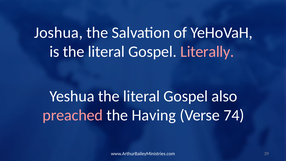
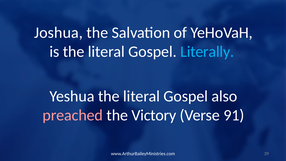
Literally colour: pink -> light blue
Having: Having -> Victory
74: 74 -> 91
